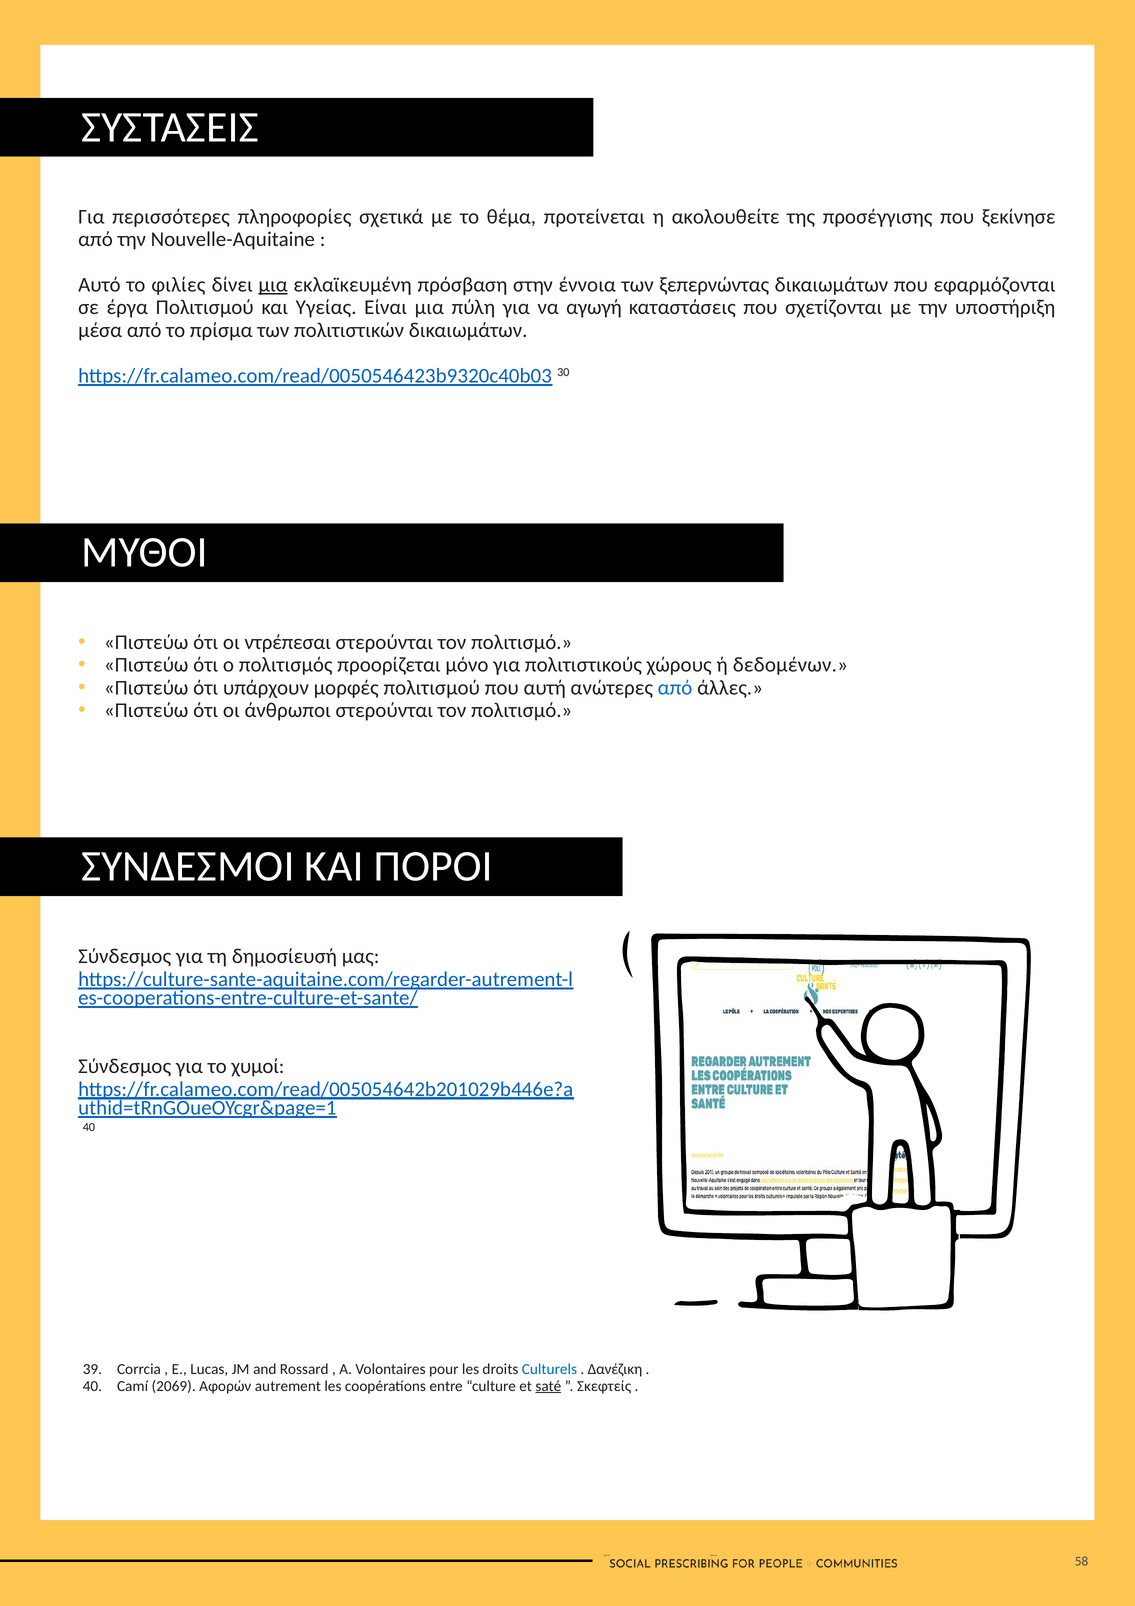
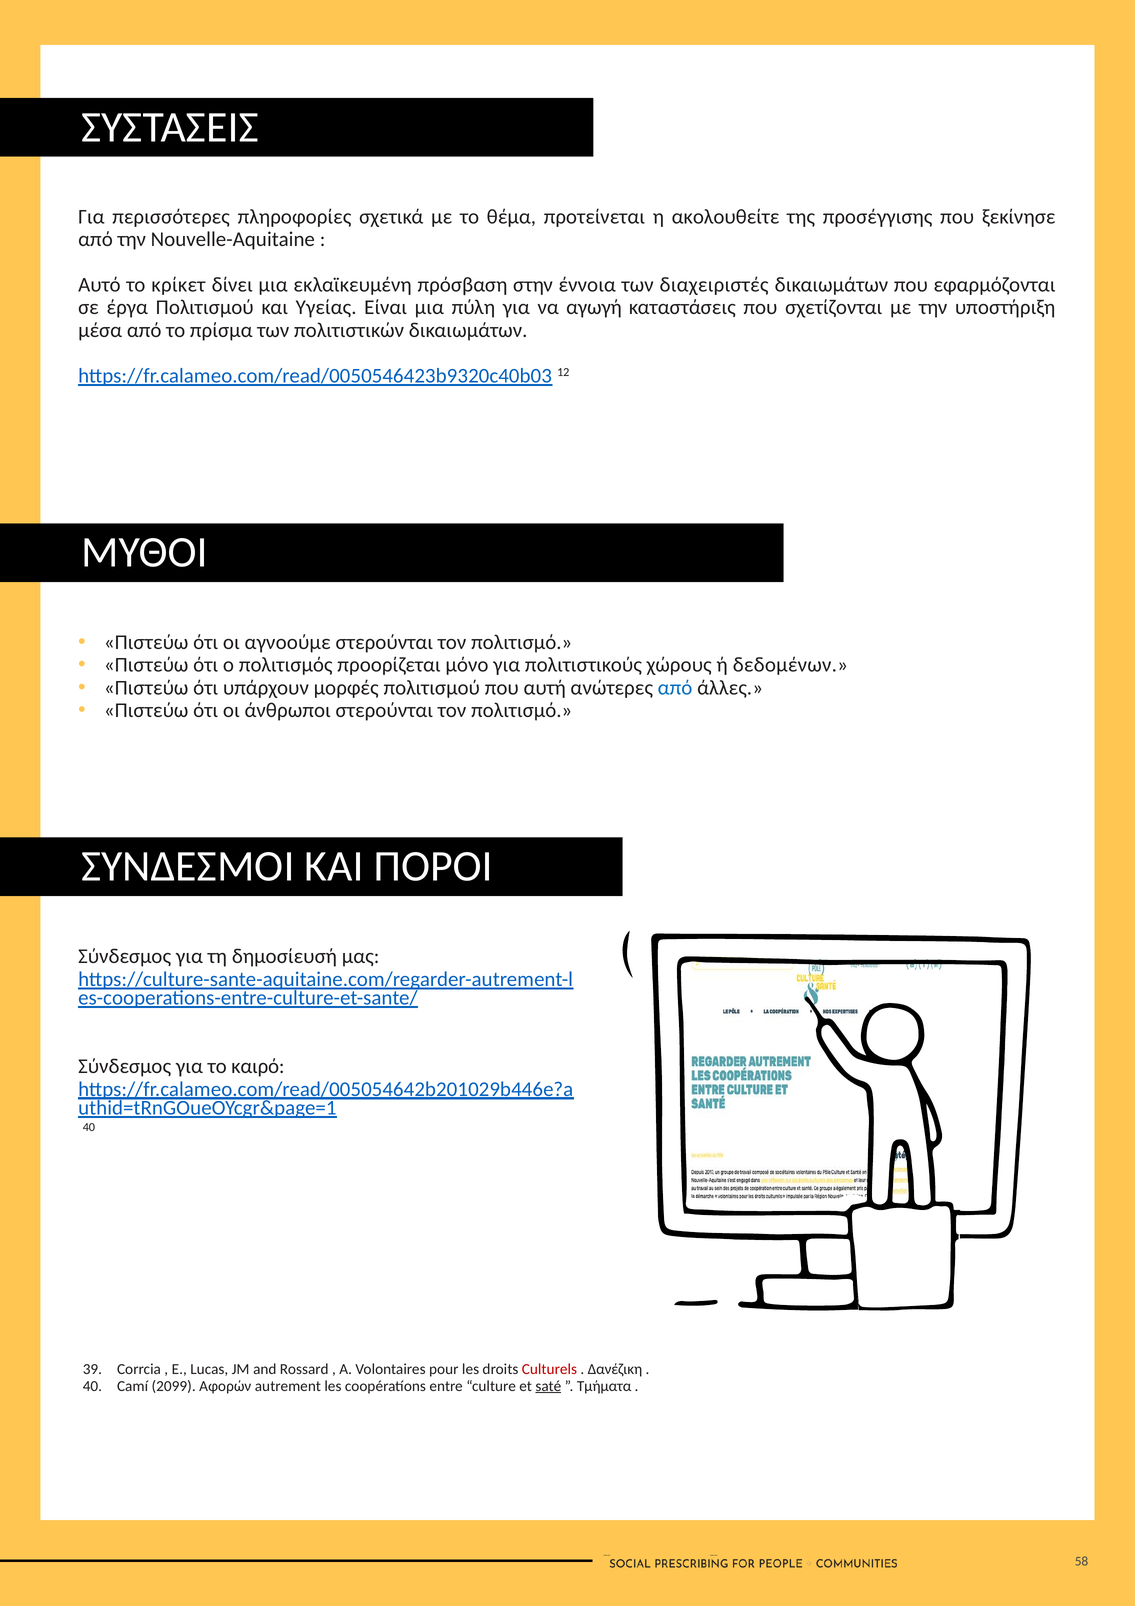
φιλίες: φιλίες -> κρίκετ
μια at (273, 285) underline: present -> none
ξεπερνώντας: ξεπερνώντας -> διαχειριστές
30: 30 -> 12
ντρέπεσαι: ντρέπεσαι -> αγνοούμε
χυμοί: χυμοί -> καιρό
Culturels colour: blue -> red
2069: 2069 -> 2099
Σκεφτείς: Σκεφτείς -> Τμήματα
